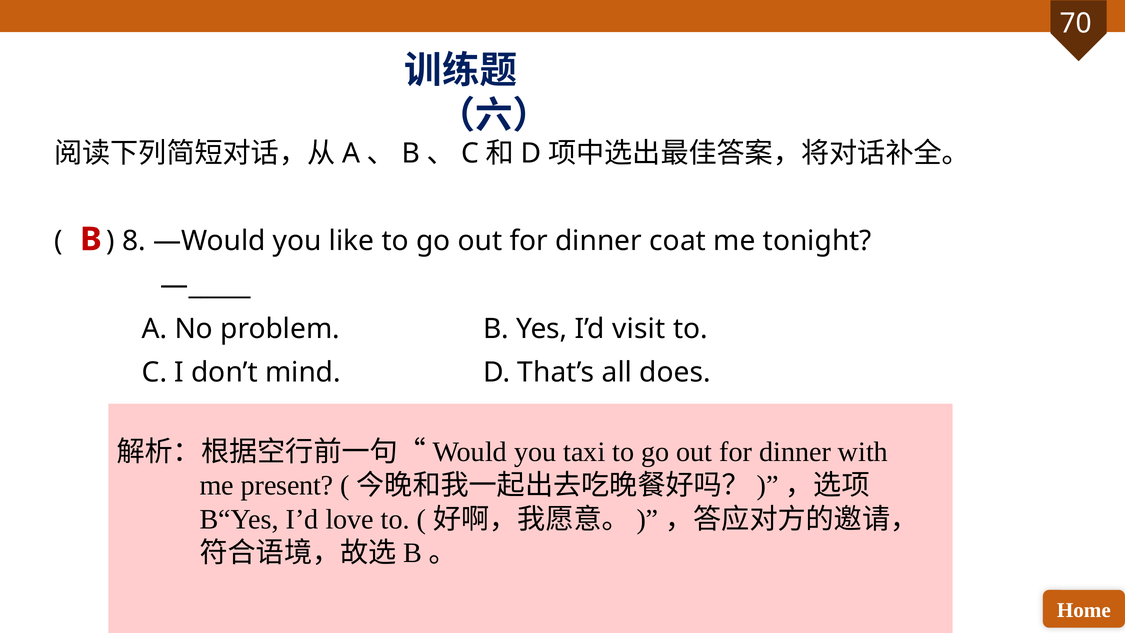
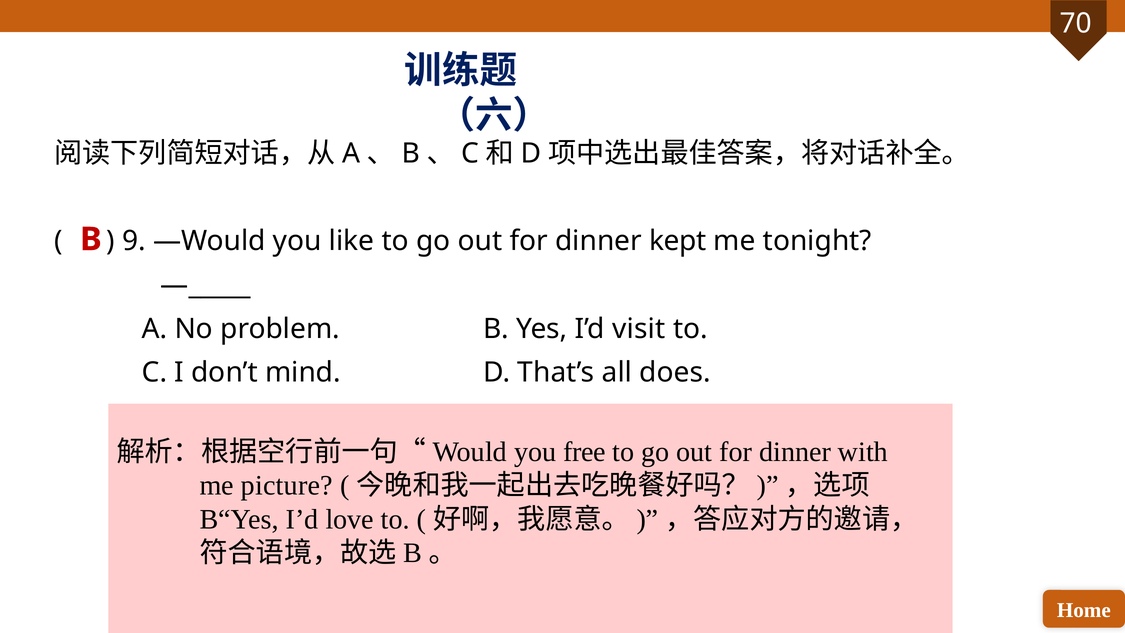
8: 8 -> 9
coat: coat -> kept
taxi: taxi -> free
present: present -> picture
